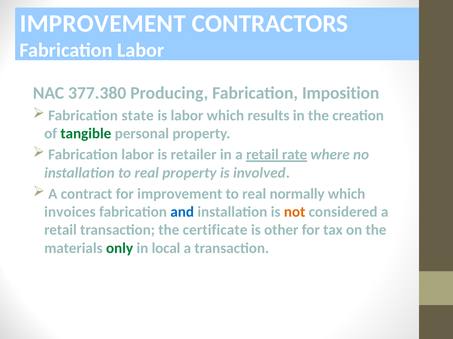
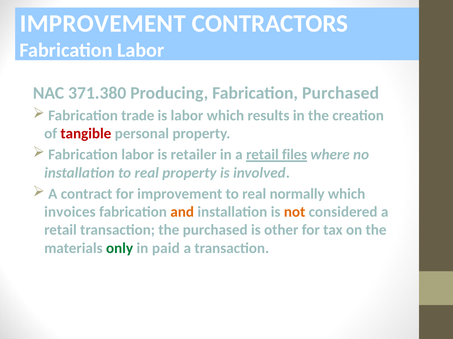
377.380: 377.380 -> 371.380
Fabrication Imposition: Imposition -> Purchased
state: state -> trade
tangible colour: green -> red
rate: rate -> files
and colour: blue -> orange
the certificate: certificate -> purchased
local: local -> paid
